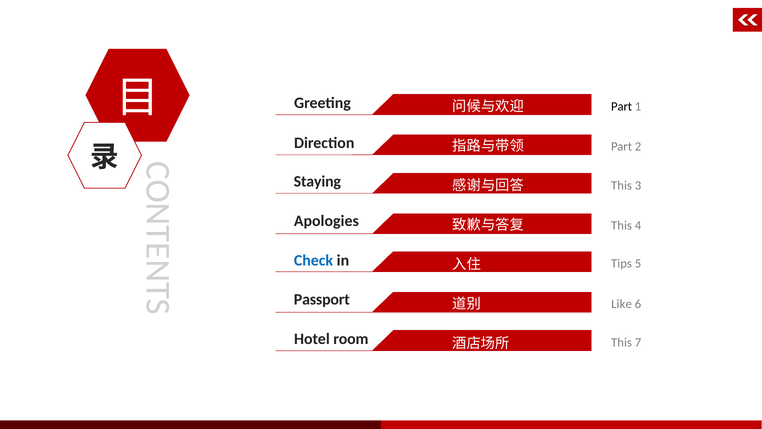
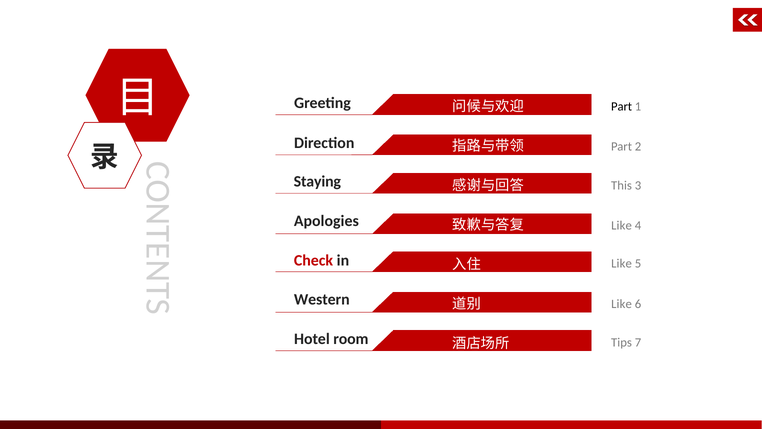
This at (622, 225): This -> Like
Check colour: blue -> red
Tips at (622, 263): Tips -> Like
Passport: Passport -> Western
This at (622, 342): This -> Tips
